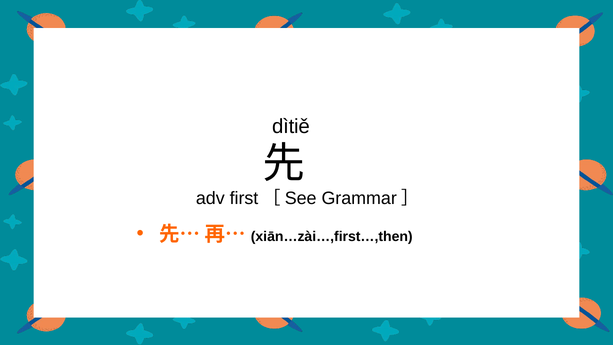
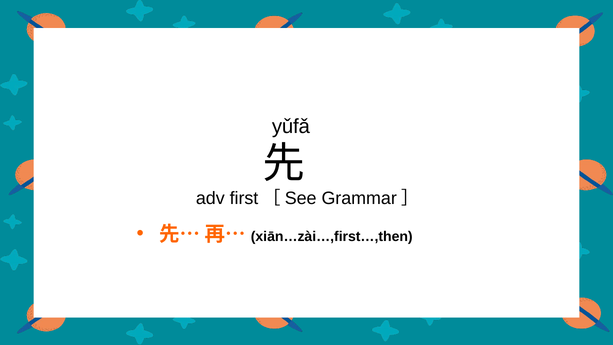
dìtiě: dìtiě -> yǔfǎ
